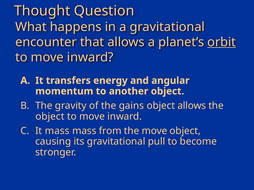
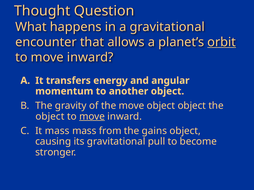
the gains: gains -> move
object allows: allows -> object
move at (92, 117) underline: none -> present
the move: move -> gains
